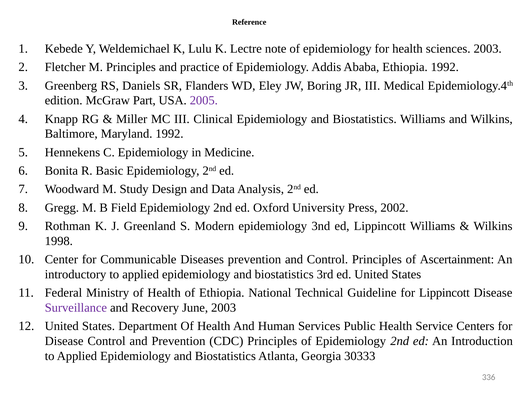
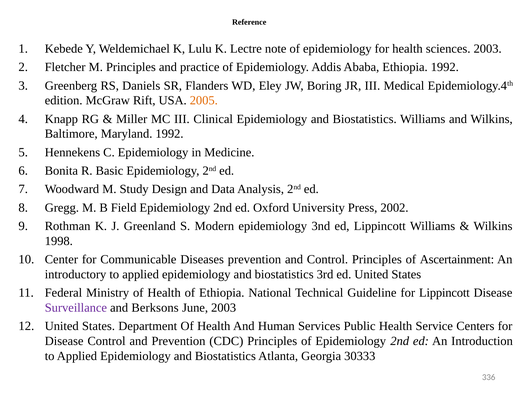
Part: Part -> Rift
2005 colour: purple -> orange
Recovery: Recovery -> Berksons
